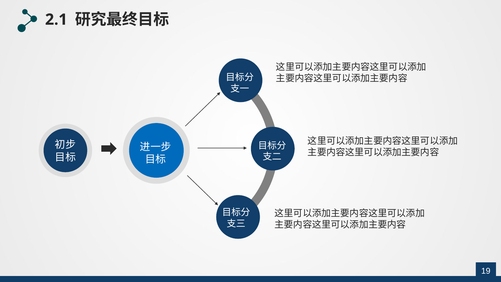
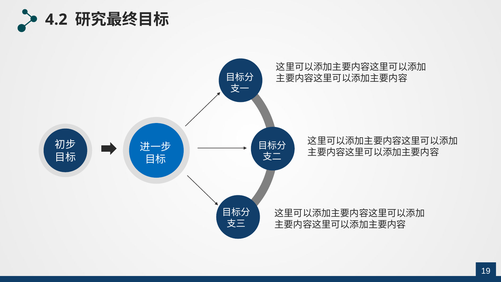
2.1: 2.1 -> 4.2
